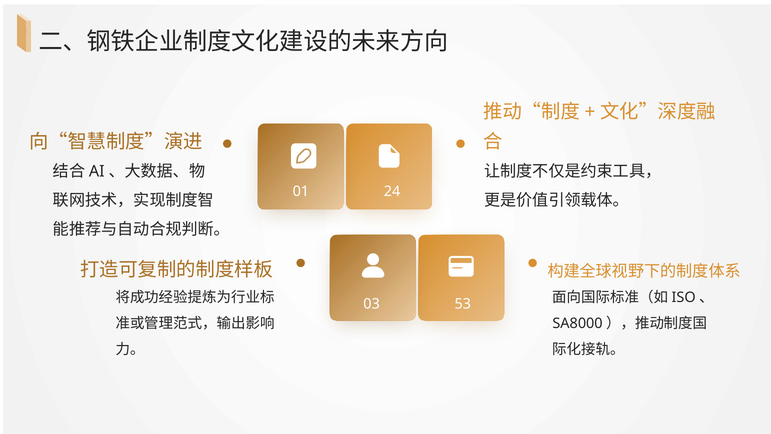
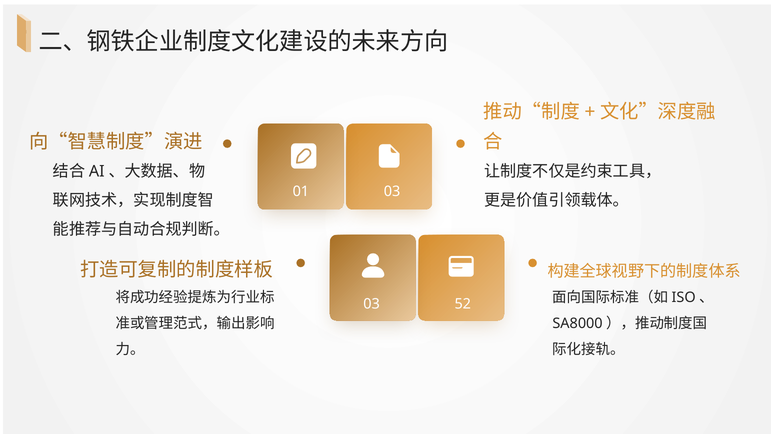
01 24: 24 -> 03
53: 53 -> 52
